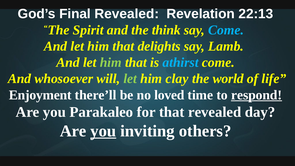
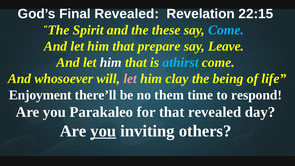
22:13: 22:13 -> 22:15
think: think -> these
delights: delights -> prepare
Lamb: Lamb -> Leave
him at (111, 62) colour: light green -> white
let at (130, 79) colour: light green -> pink
world: world -> being
loved: loved -> them
respond underline: present -> none
